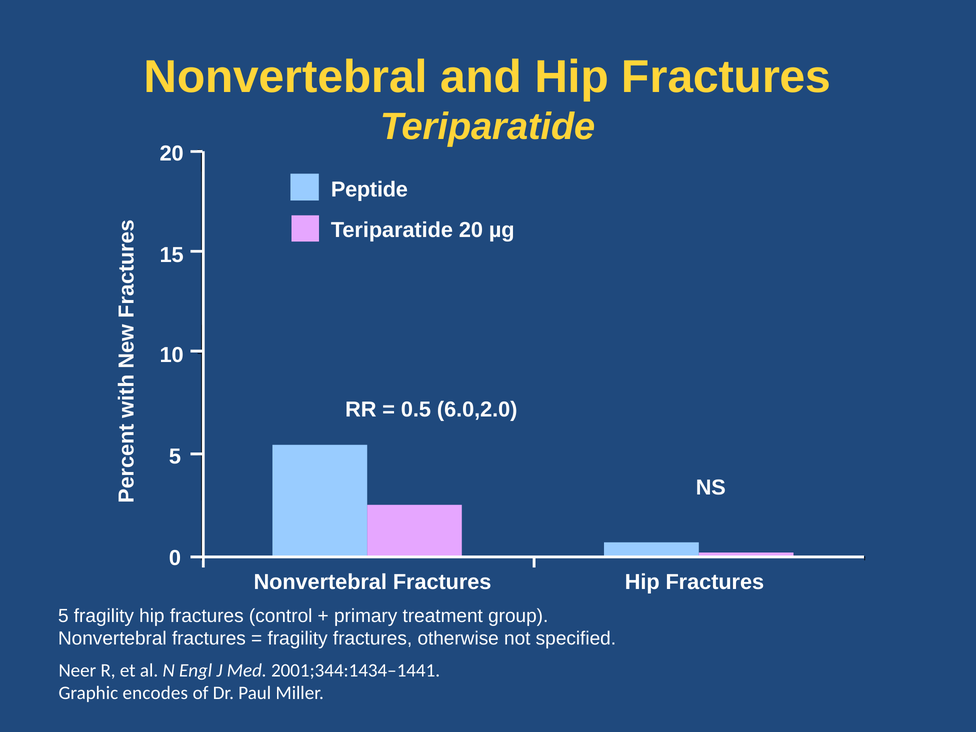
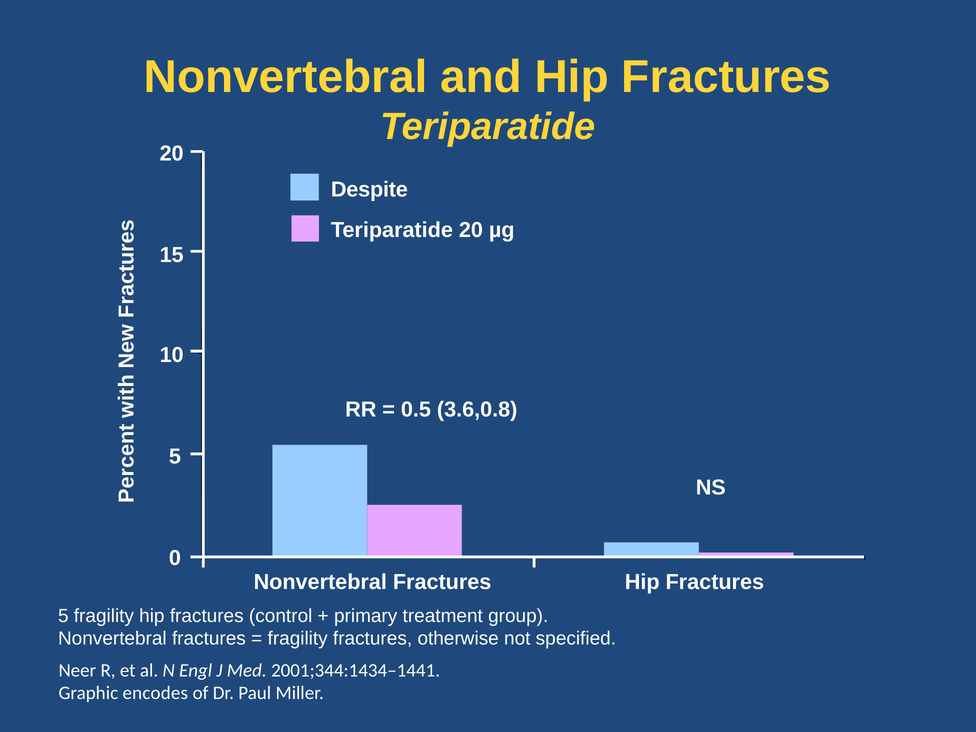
Peptide: Peptide -> Despite
6.0,2.0: 6.0,2.0 -> 3.6,0.8
